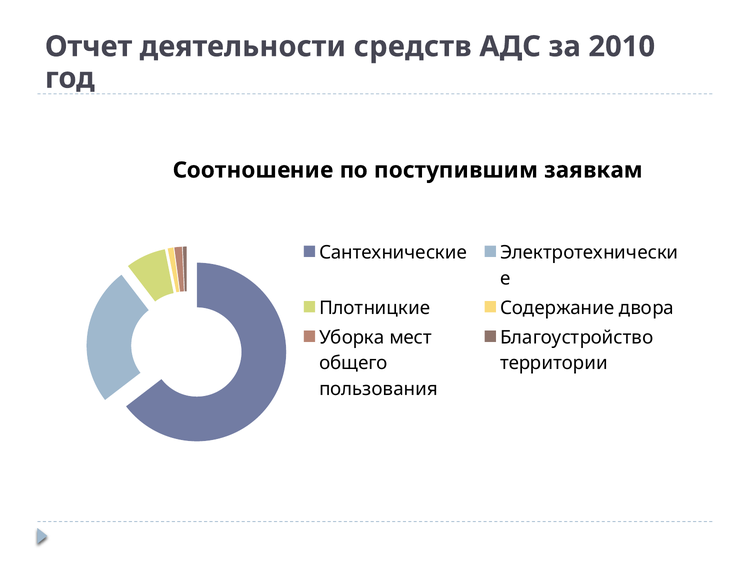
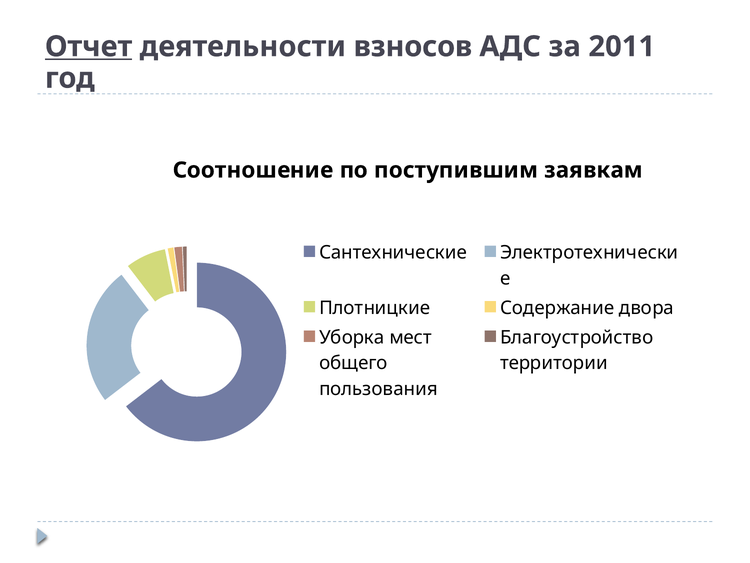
Отчет underline: none -> present
средств: средств -> взносов
2010: 2010 -> 2011
